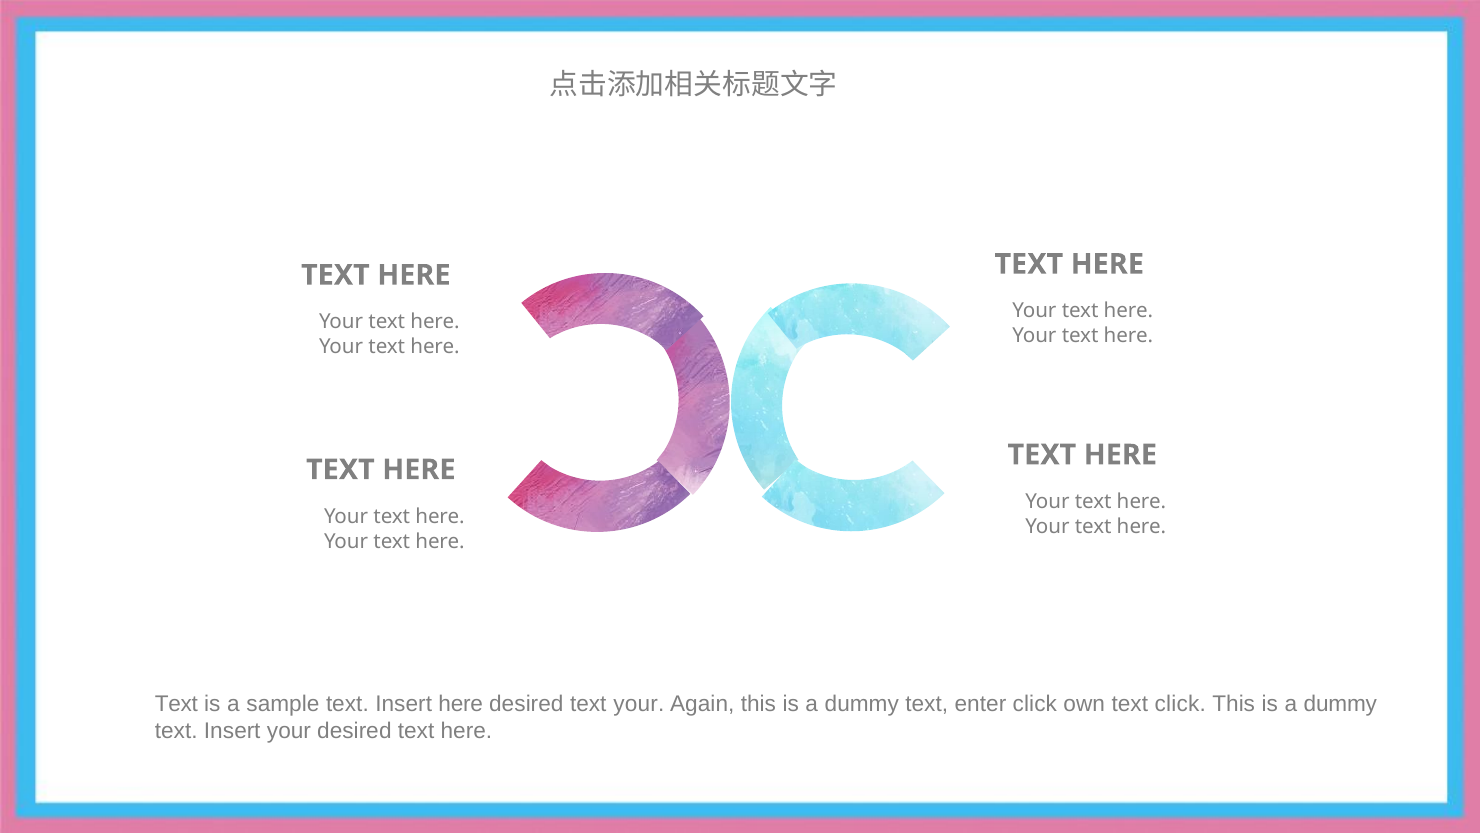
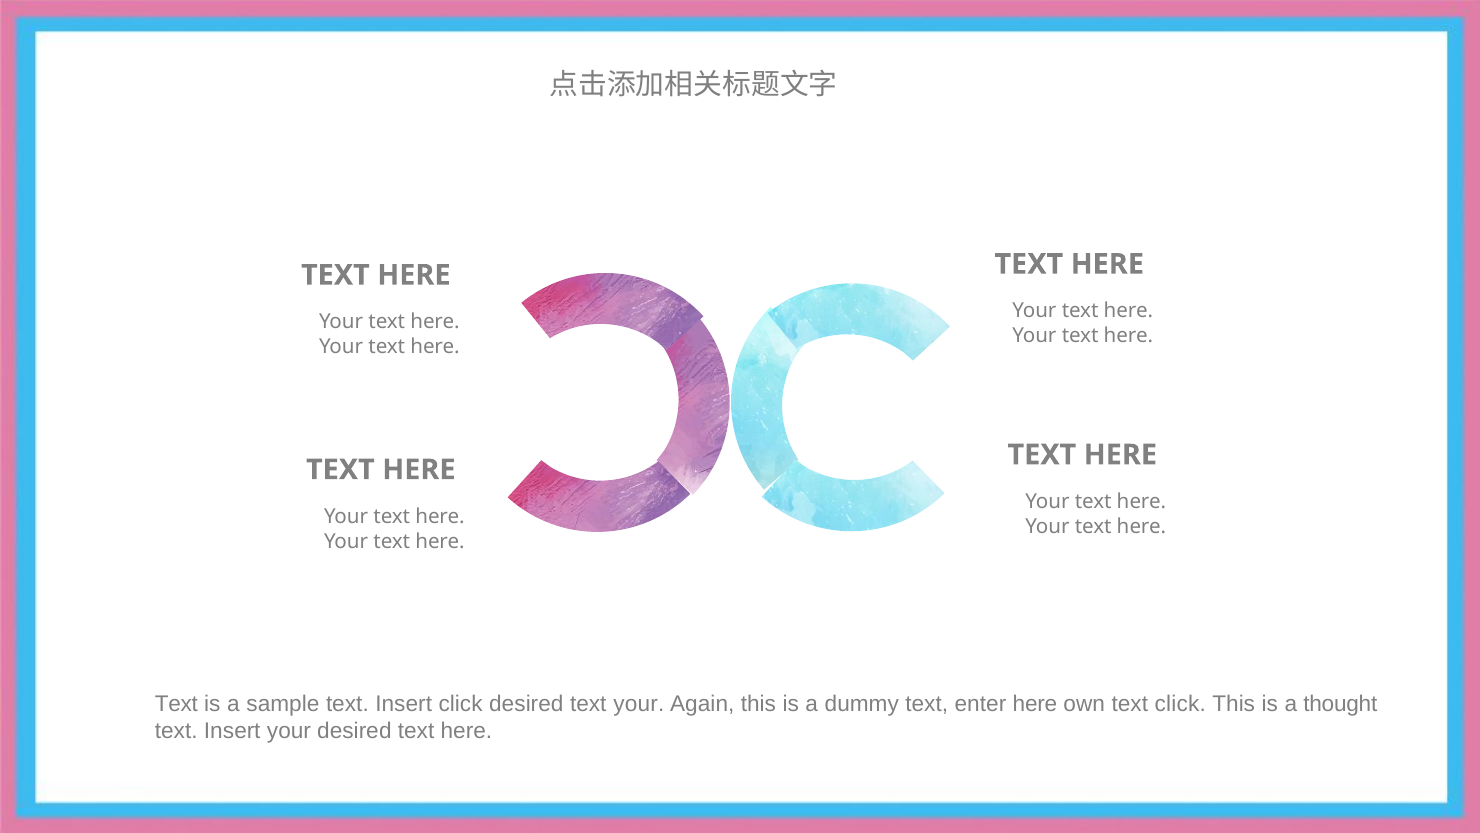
Insert here: here -> click
enter click: click -> here
dummy at (1340, 704): dummy -> thought
